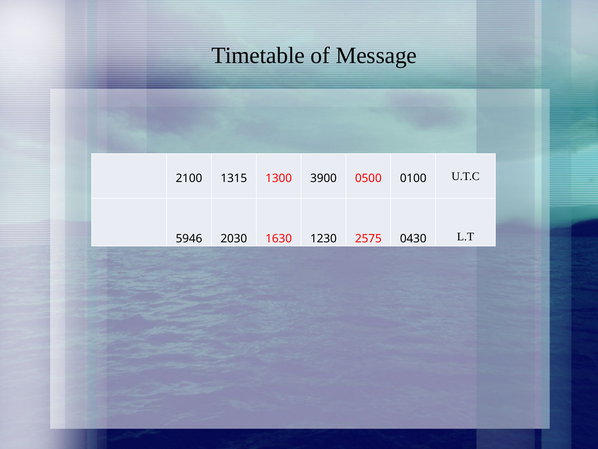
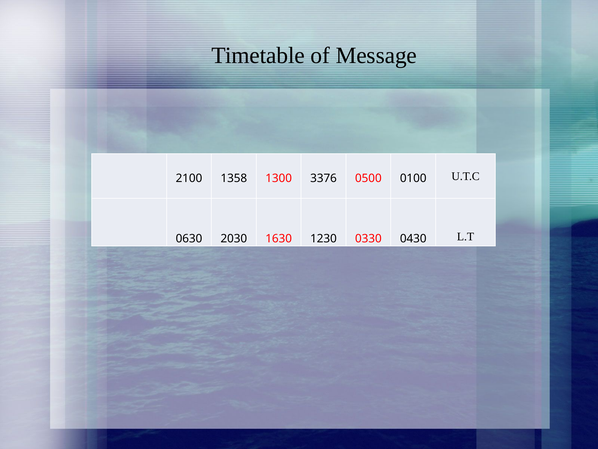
1315: 1315 -> 1358
3900: 3900 -> 3376
5946: 5946 -> 0630
2575: 2575 -> 0330
